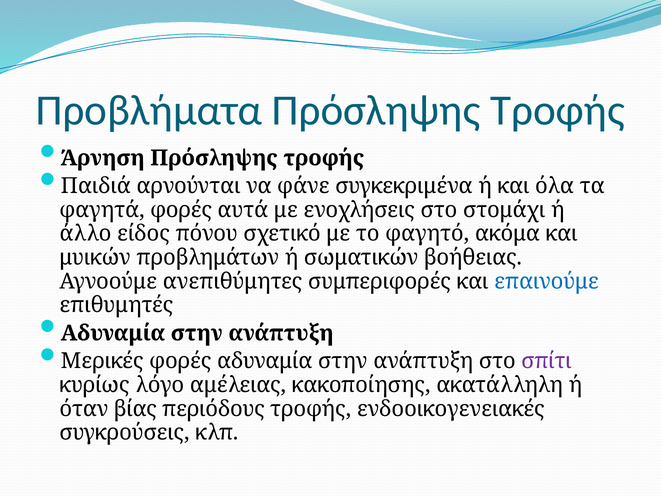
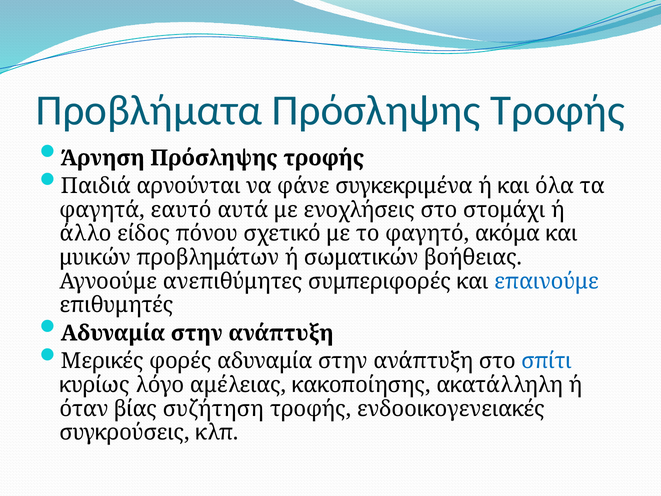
φαγητά φορές: φορές -> εαυτό
σπίτι colour: purple -> blue
περιόδους: περιόδους -> συζήτηση
